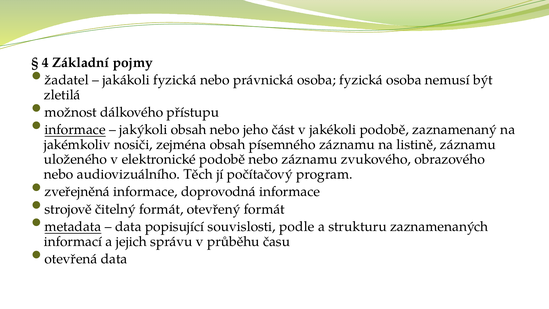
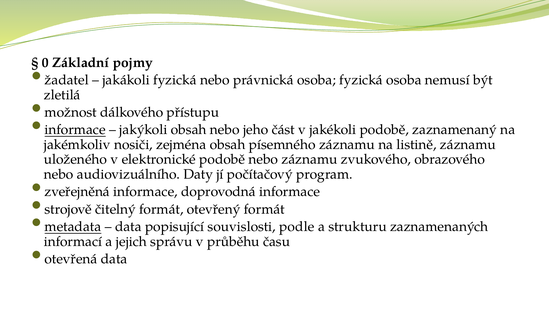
4: 4 -> 0
Těch: Těch -> Daty
